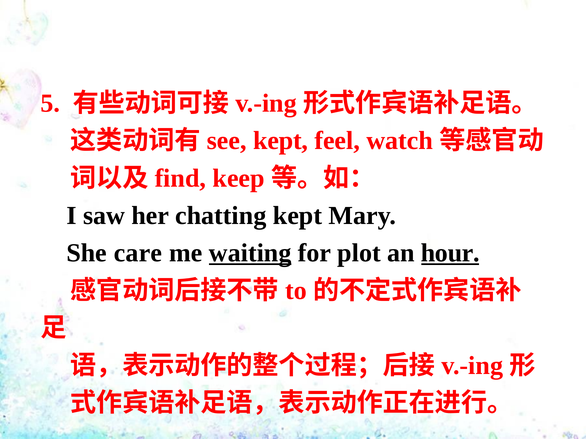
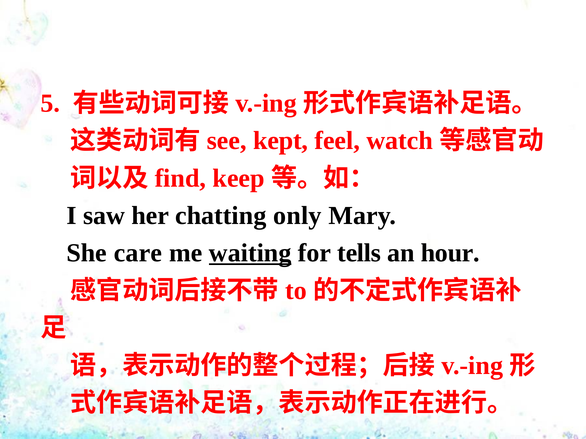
chatting kept: kept -> only
plot: plot -> tells
hour underline: present -> none
